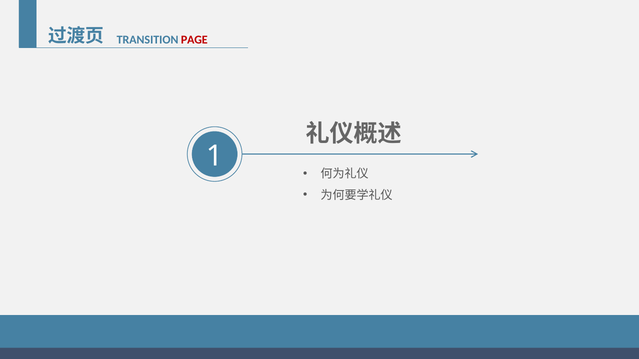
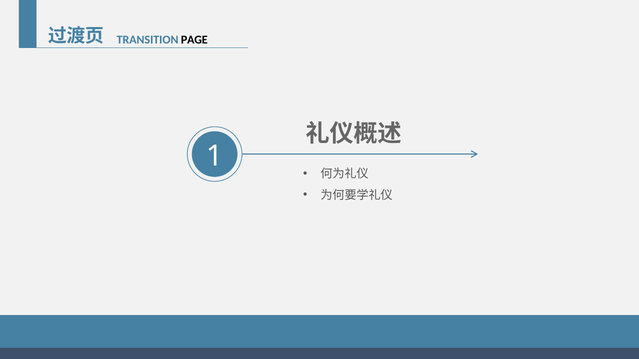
PAGE colour: red -> black
